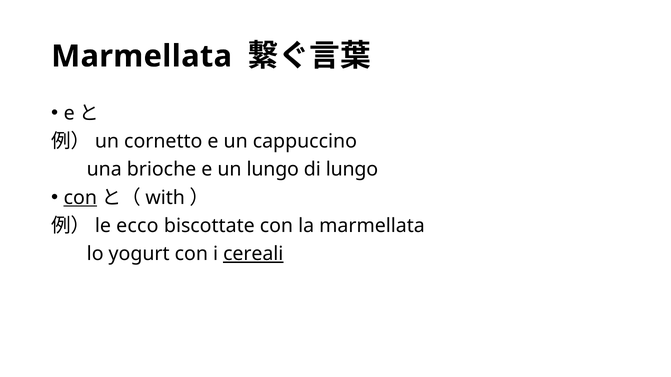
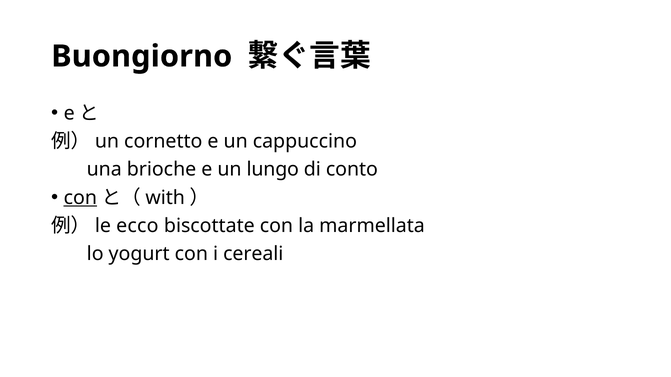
Marmellata at (142, 56): Marmellata -> Buongiorno
di lungo: lungo -> conto
cereali underline: present -> none
